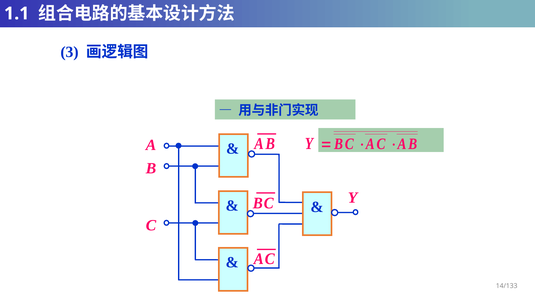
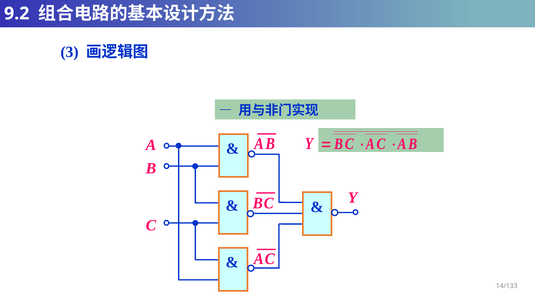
1.1: 1.1 -> 9.2
